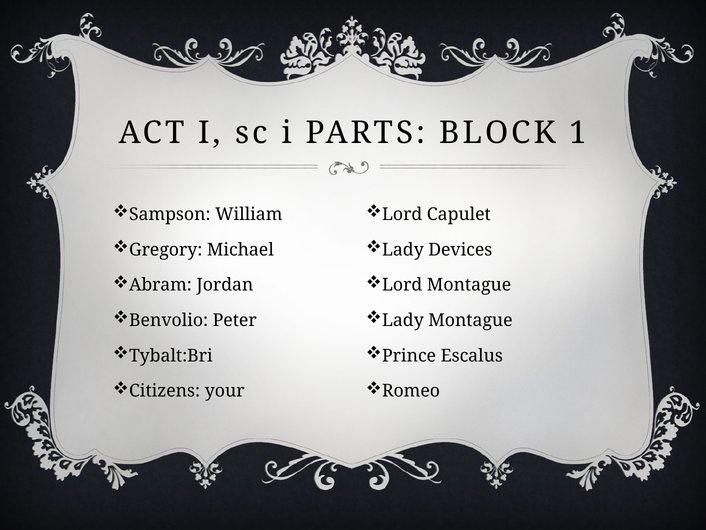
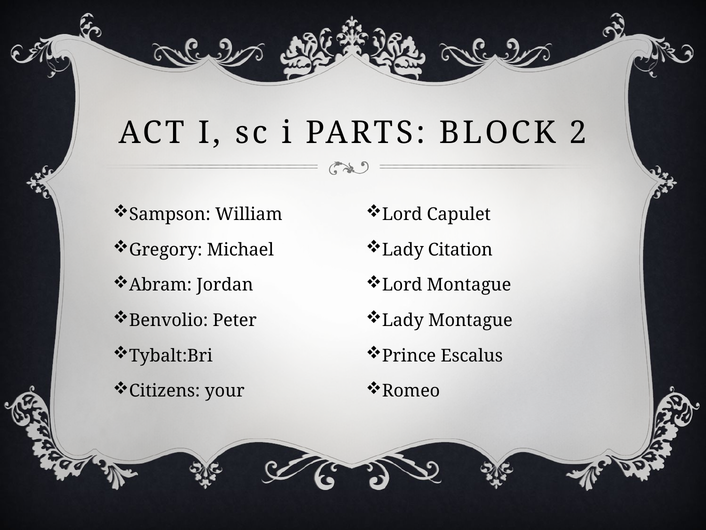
1: 1 -> 2
Devices: Devices -> Citation
